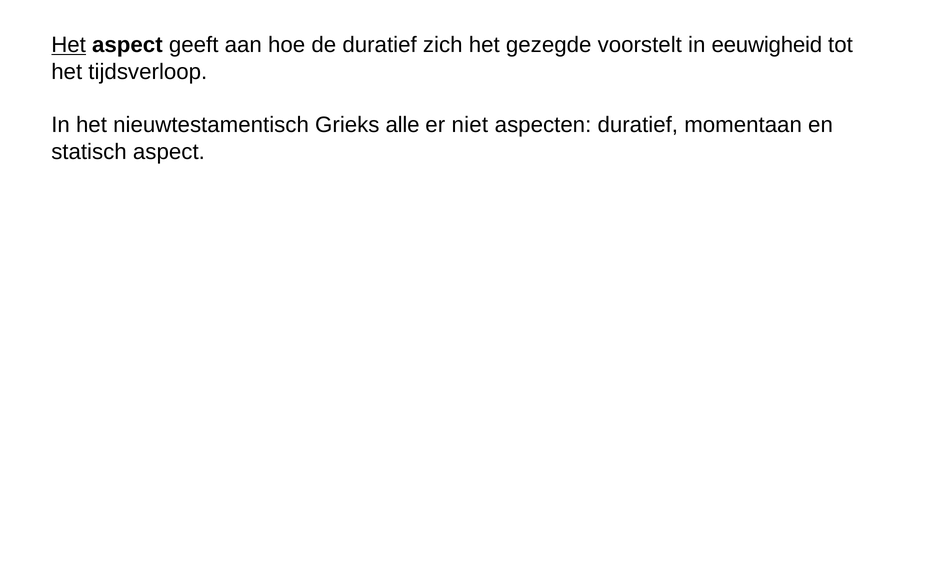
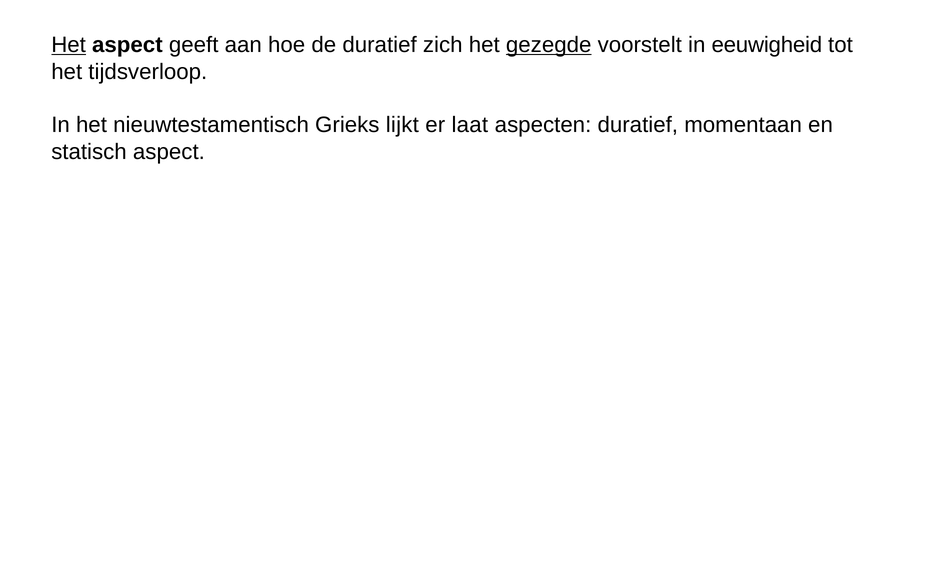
gezegde underline: none -> present
alle: alle -> lijkt
niet: niet -> laat
